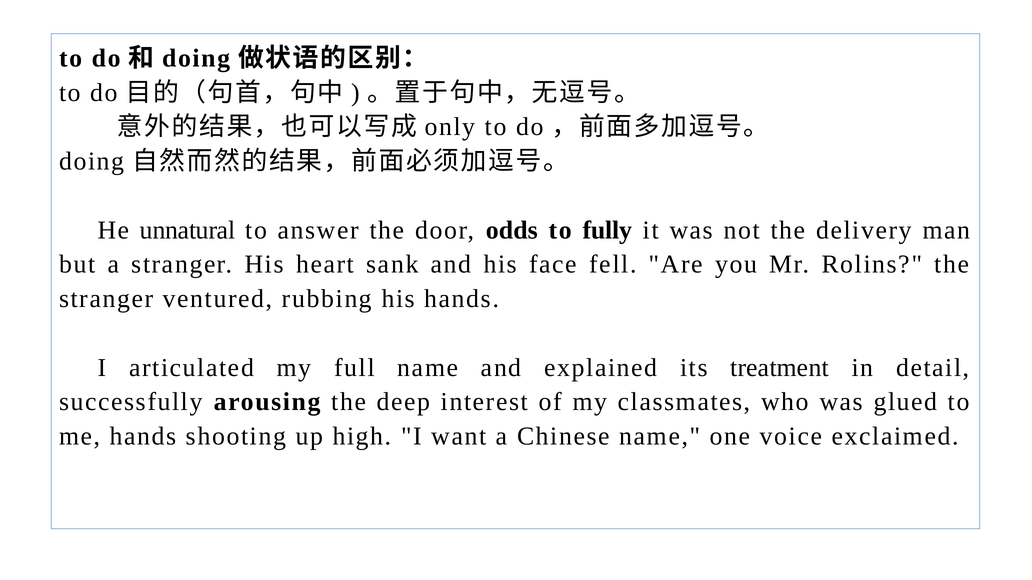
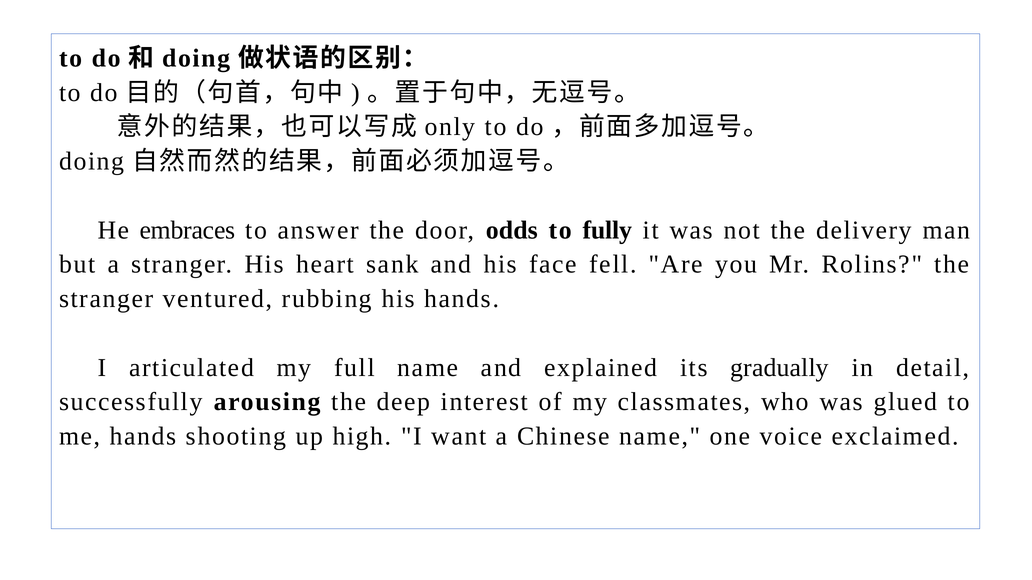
unnatural: unnatural -> embraces
treatment: treatment -> gradually
